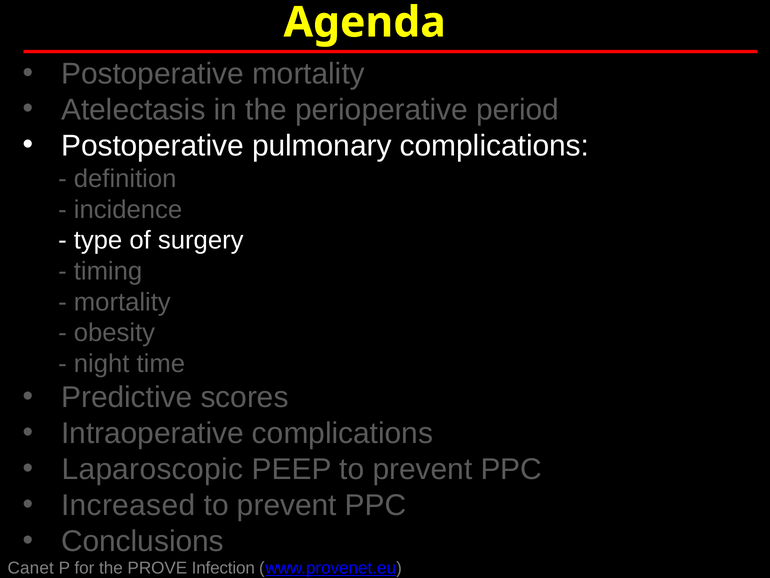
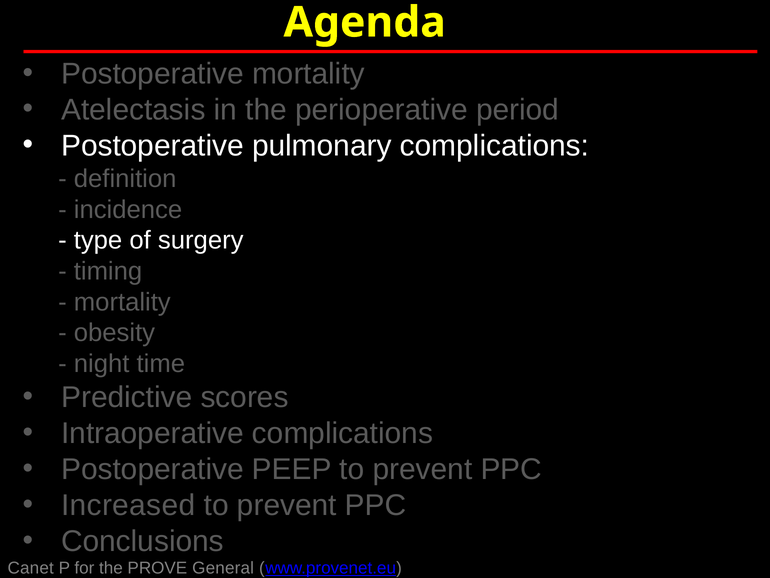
Laparoscopic at (152, 469): Laparoscopic -> Postoperative
Infection: Infection -> General
